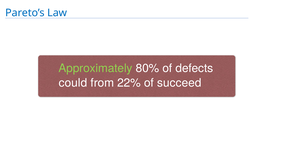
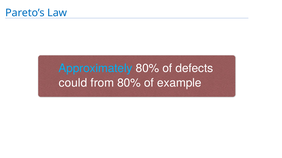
Approximately colour: light green -> light blue
from 22%: 22% -> 80%
succeed: succeed -> example
